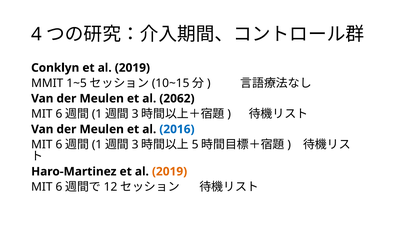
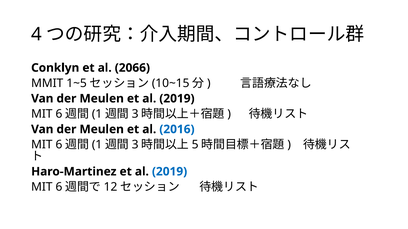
Conklyn et al 2019: 2019 -> 2066
Meulen et al 2062: 2062 -> 2019
2019 at (170, 172) colour: orange -> blue
